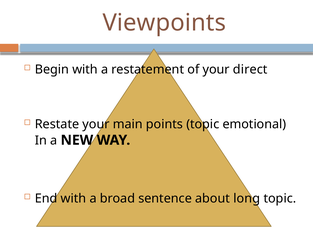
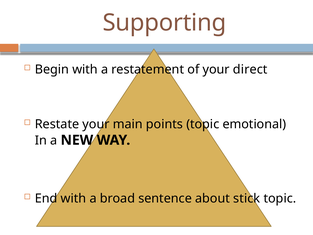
Viewpoints: Viewpoints -> Supporting
long: long -> stick
